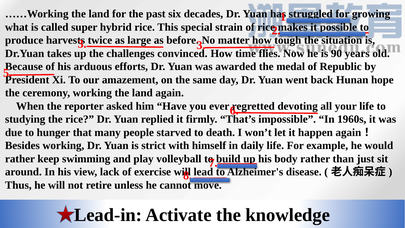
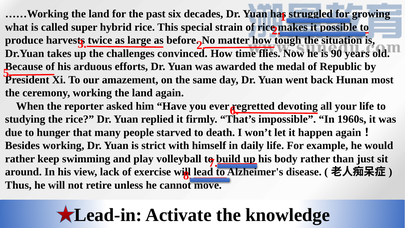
3 at (201, 45): 3 -> 2
hope: hope -> most
